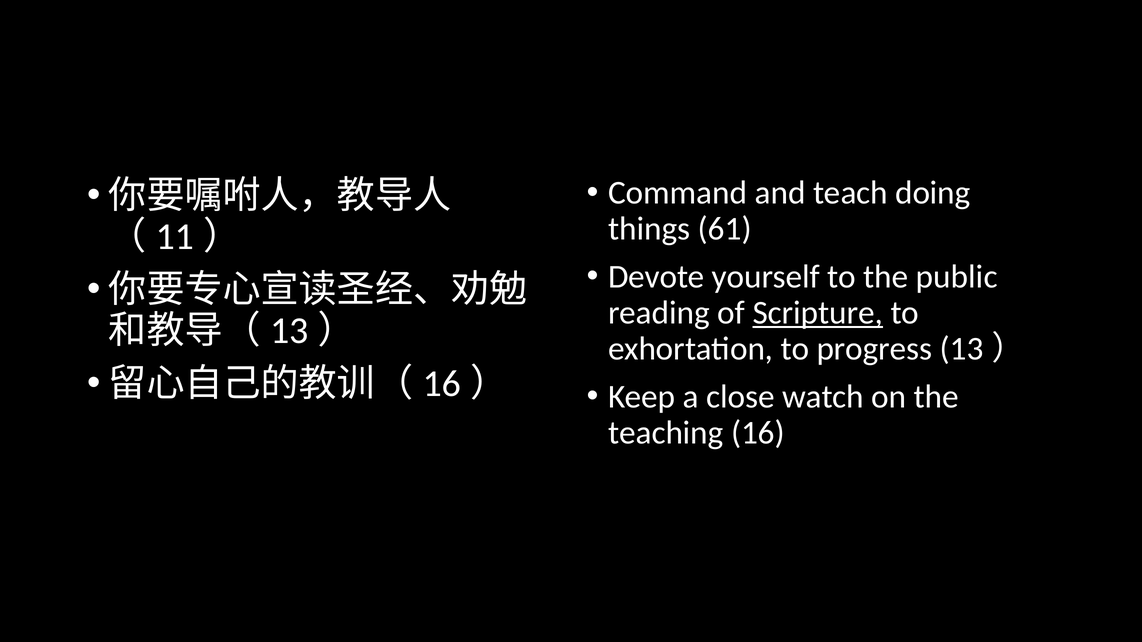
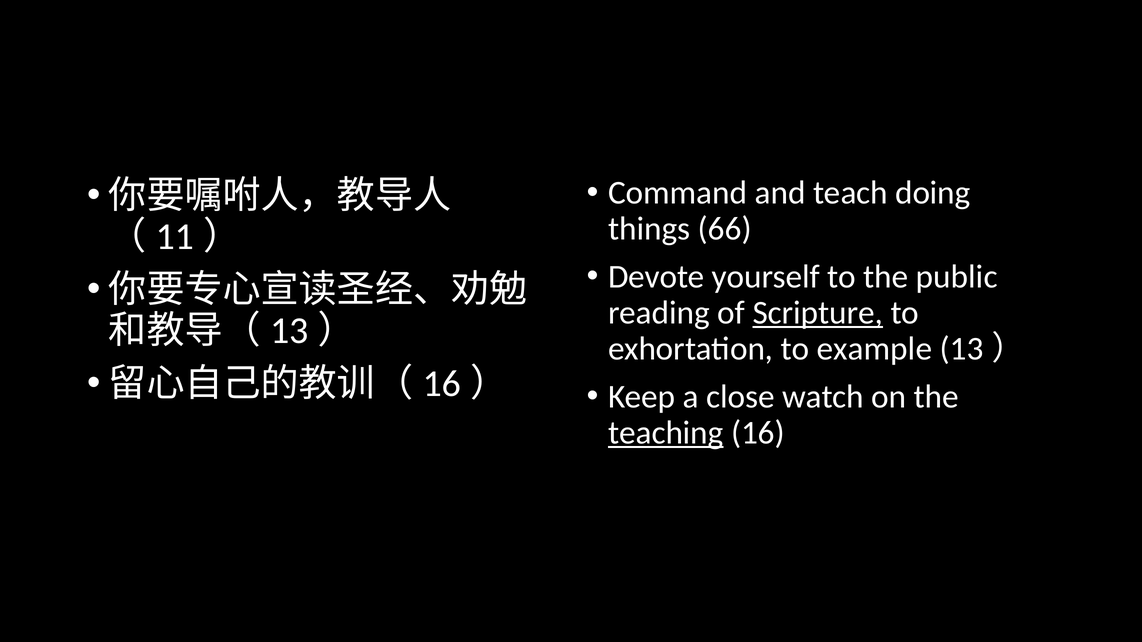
61: 61 -> 66
progress: progress -> example
teaching underline: none -> present
